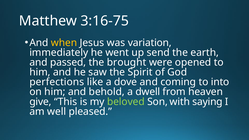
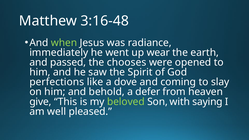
3:16-75: 3:16-75 -> 3:16-48
when colour: yellow -> light green
variation: variation -> radiance
send: send -> wear
brought: brought -> chooses
into: into -> slay
dwell: dwell -> defer
